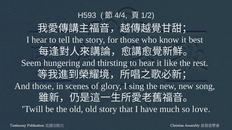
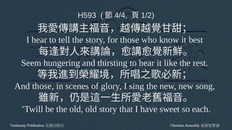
much: much -> sweet
love: love -> each
